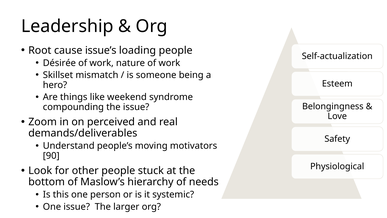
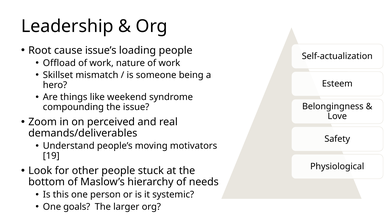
Désirée: Désirée -> Offload
90: 90 -> 19
One issue: issue -> goals
